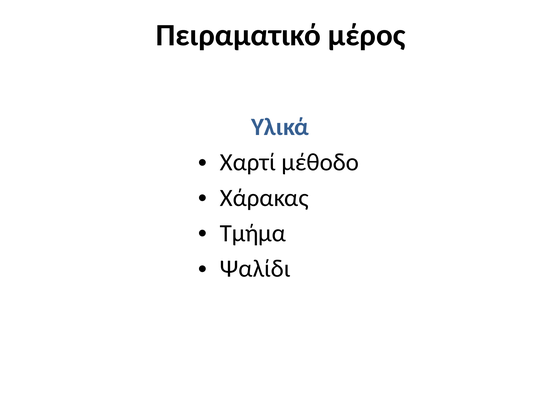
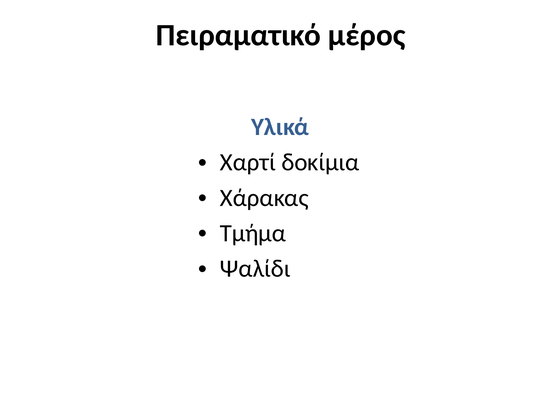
μέθοδο: μέθοδο -> δοκίμια
